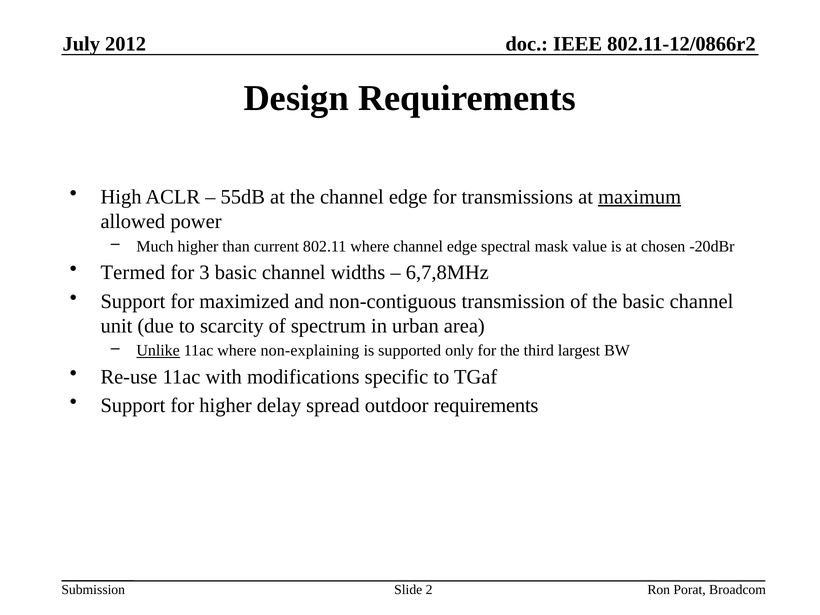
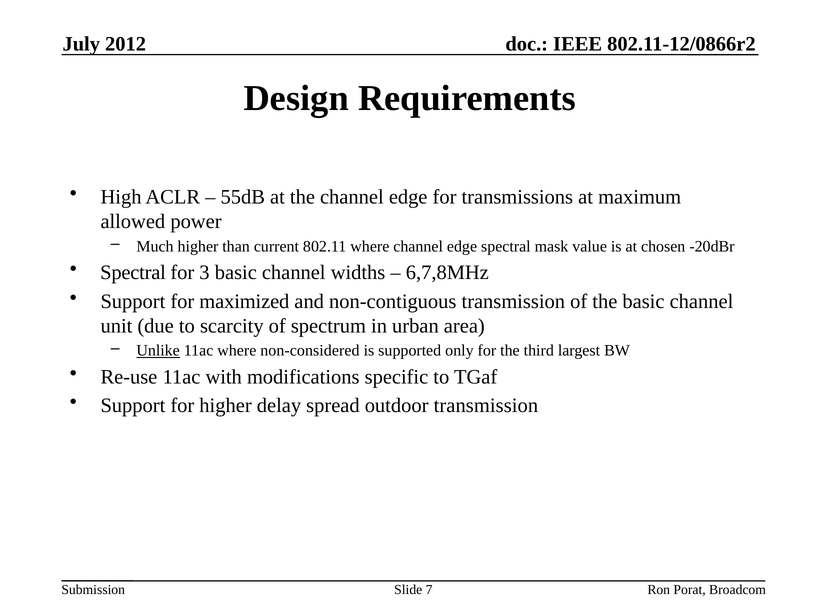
maximum underline: present -> none
Termed at (133, 273): Termed -> Spectral
non-explaining: non-explaining -> non-considered
outdoor requirements: requirements -> transmission
2: 2 -> 7
